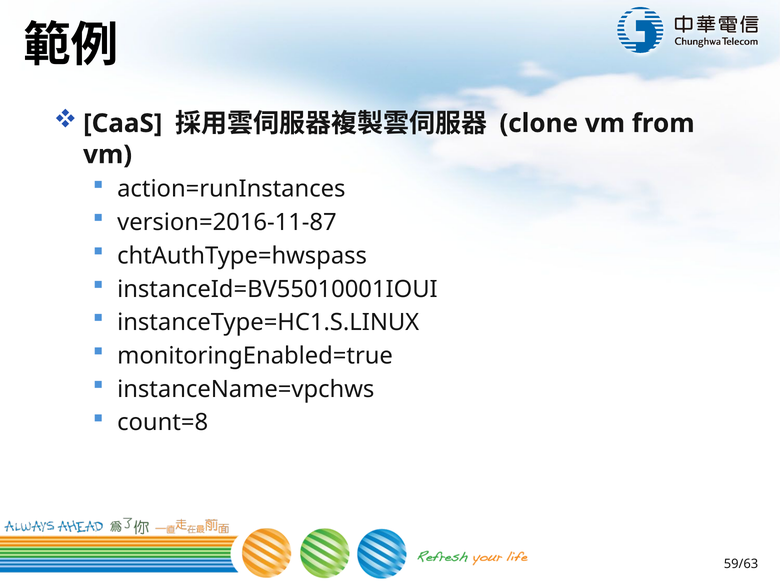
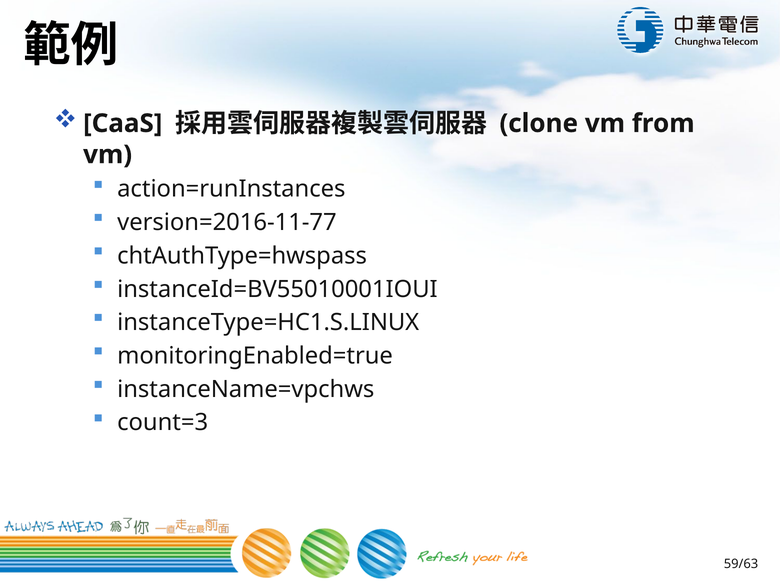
version=2016-11-87: version=2016-11-87 -> version=2016-11-77
count=8: count=8 -> count=3
